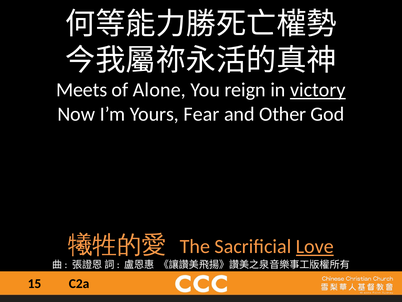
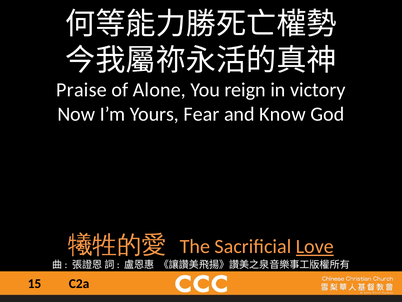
Meets: Meets -> Praise
victory underline: present -> none
Other: Other -> Know
